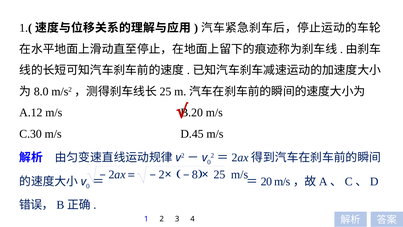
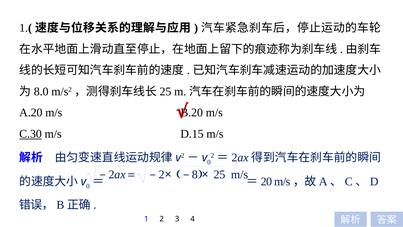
A.12: A.12 -> A.20
C.30 underline: none -> present
D.45: D.45 -> D.15
